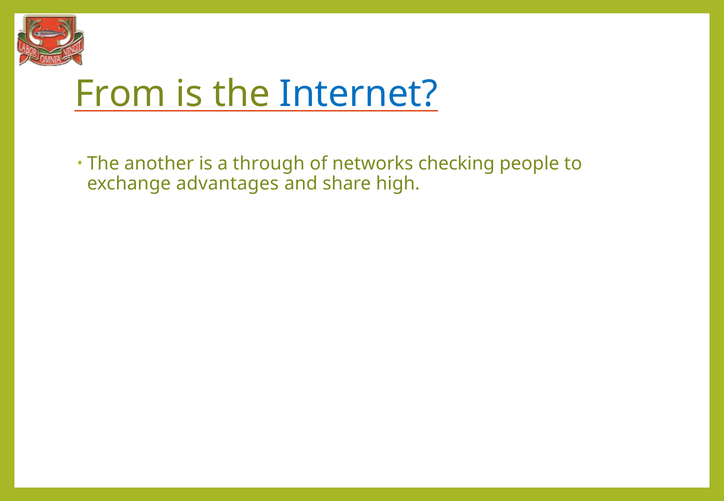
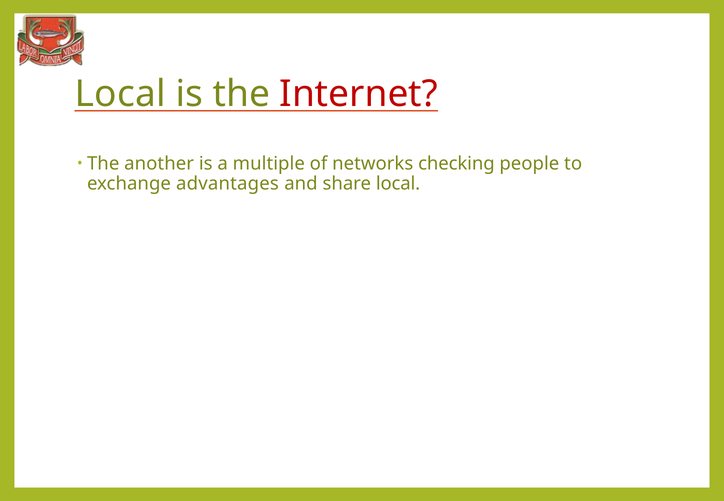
From at (120, 94): From -> Local
Internet colour: blue -> red
through: through -> multiple
share high: high -> local
